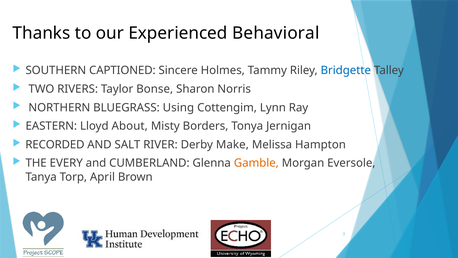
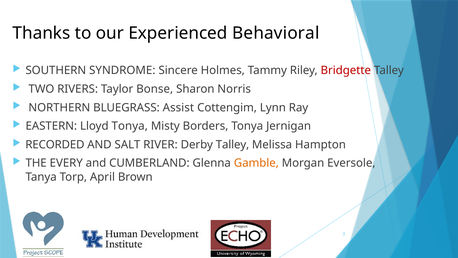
CAPTIONED: CAPTIONED -> SYNDROME
Bridgette colour: blue -> red
Using: Using -> Assist
Lloyd About: About -> Tonya
Derby Make: Make -> Talley
